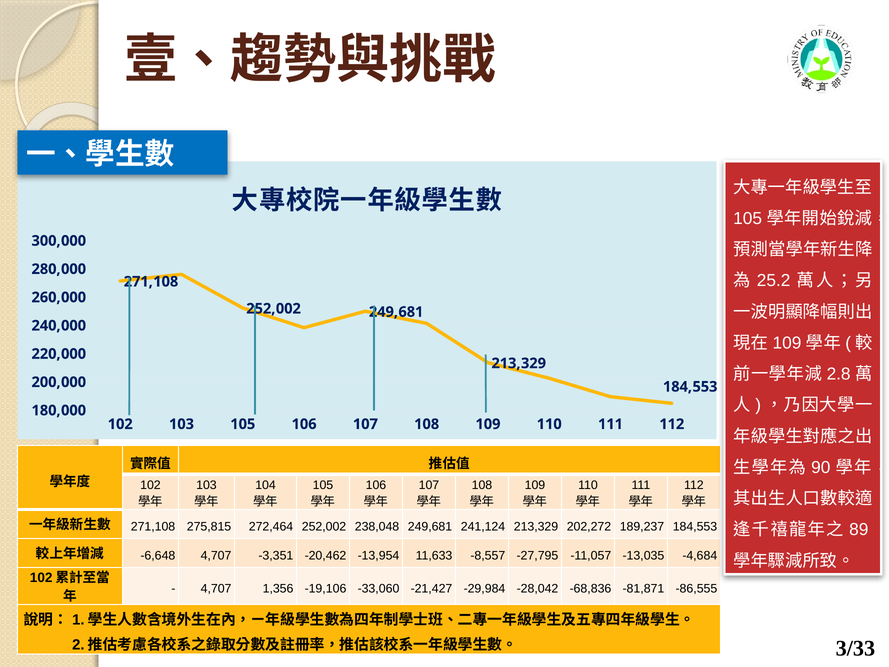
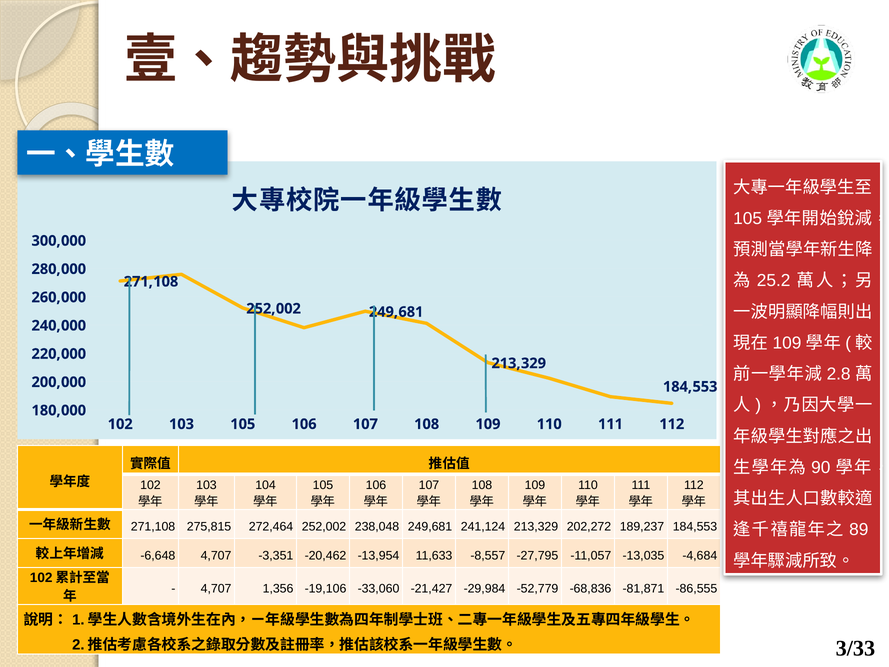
-28,042: -28,042 -> -52,779
